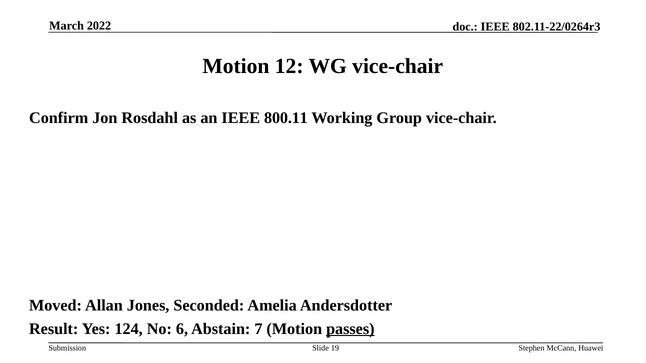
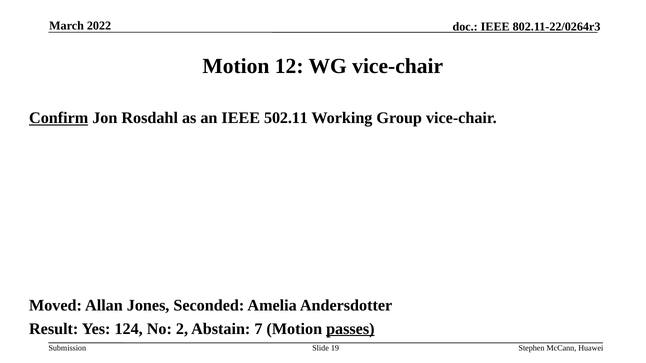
Confirm underline: none -> present
800.11: 800.11 -> 502.11
6: 6 -> 2
